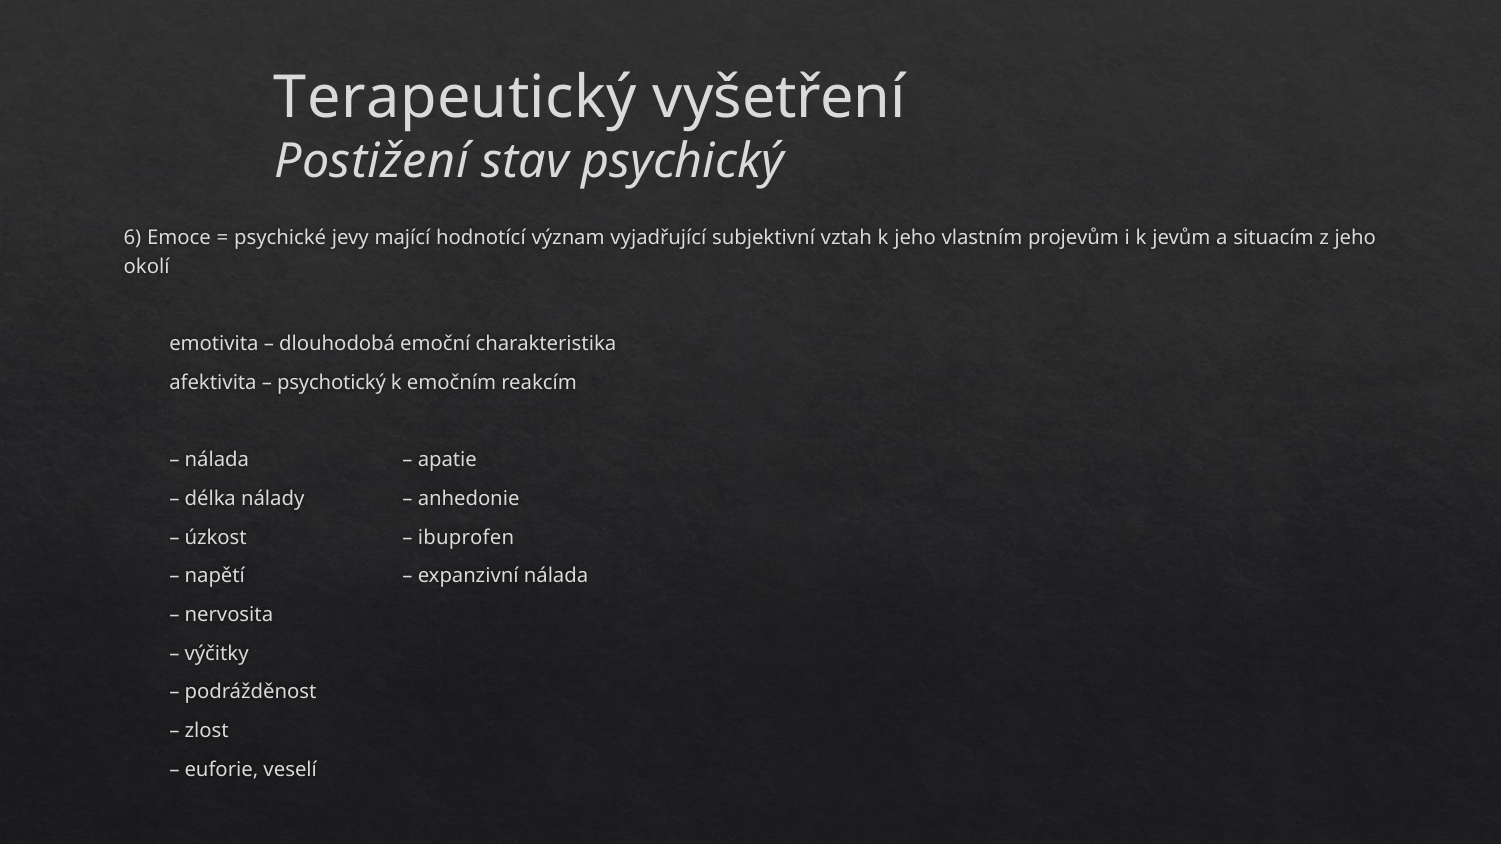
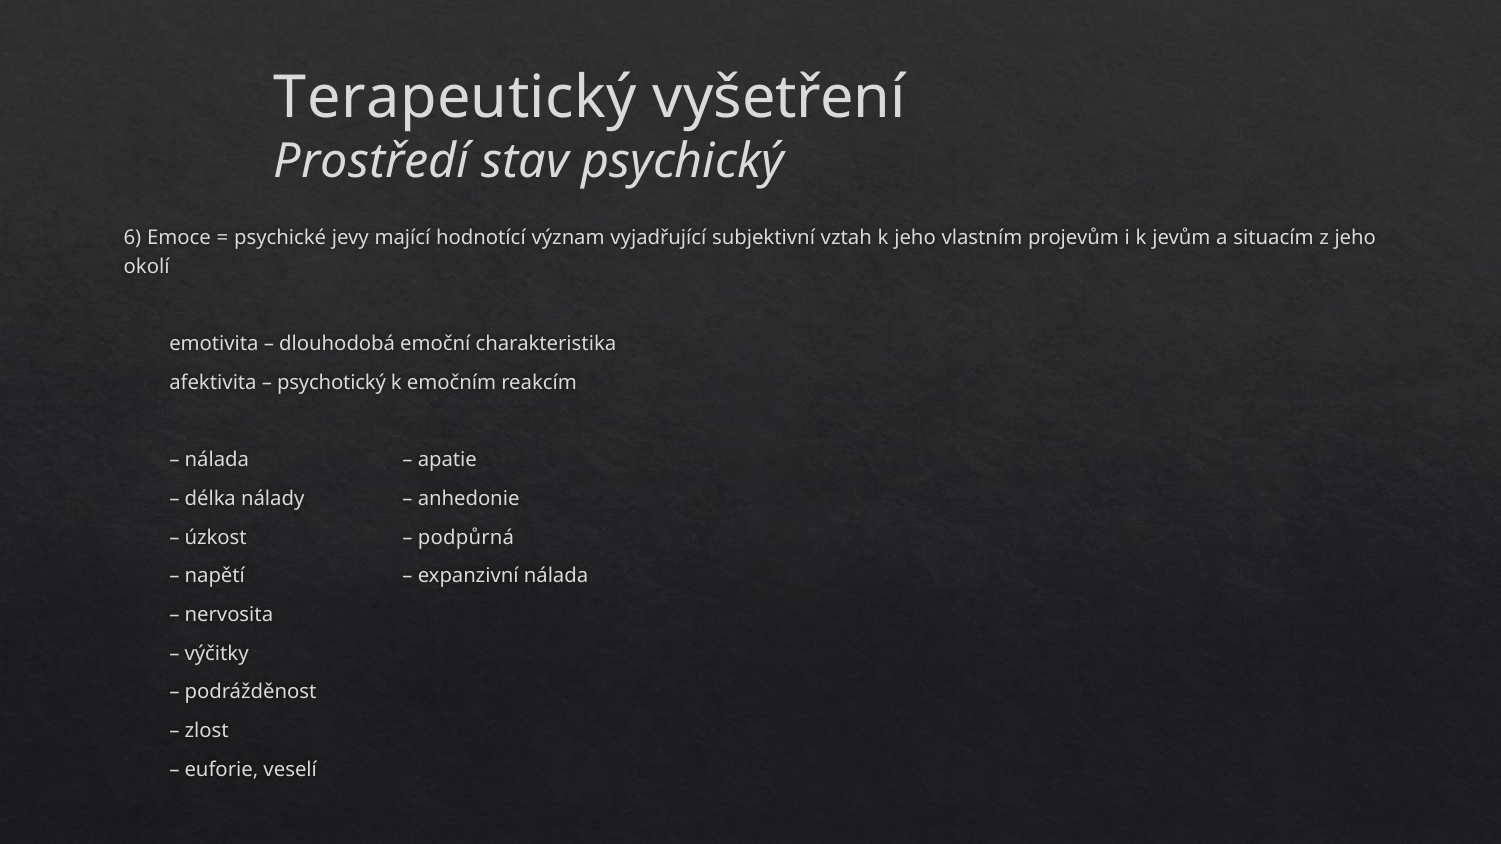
Postižení: Postižení -> Prostředí
ibuprofen: ibuprofen -> podpůrná
